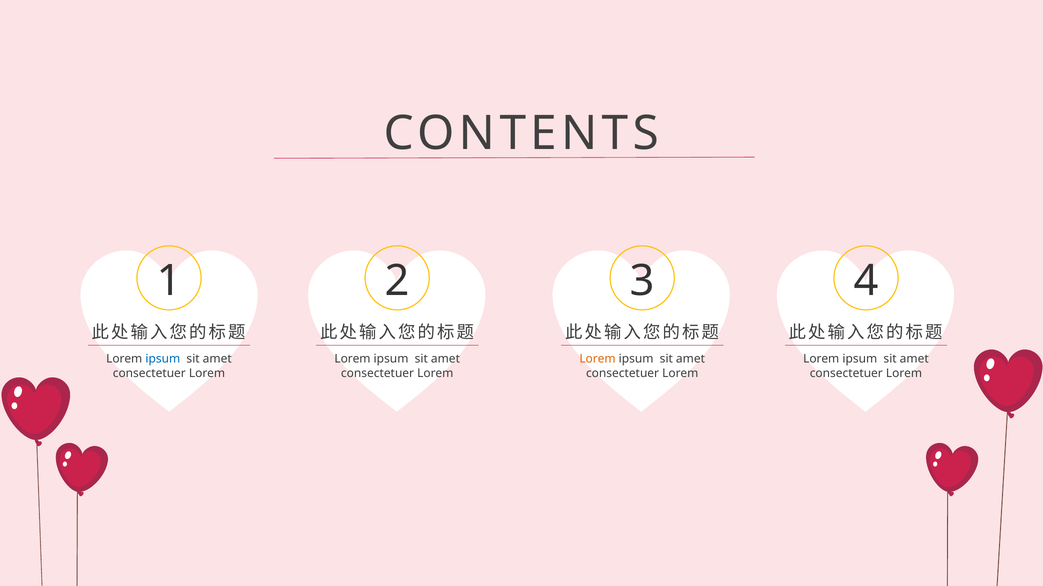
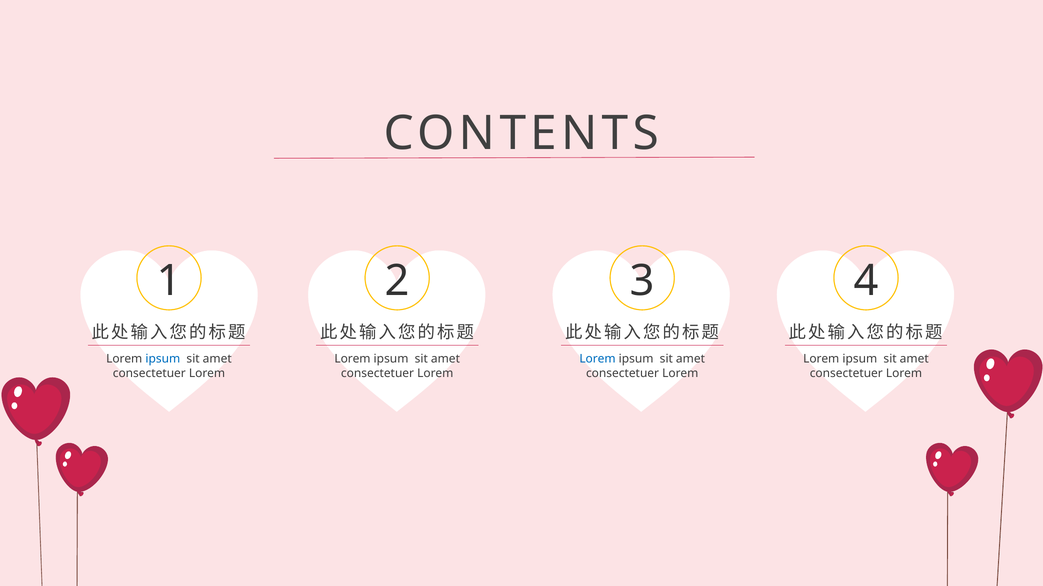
Lorem at (597, 359) colour: orange -> blue
